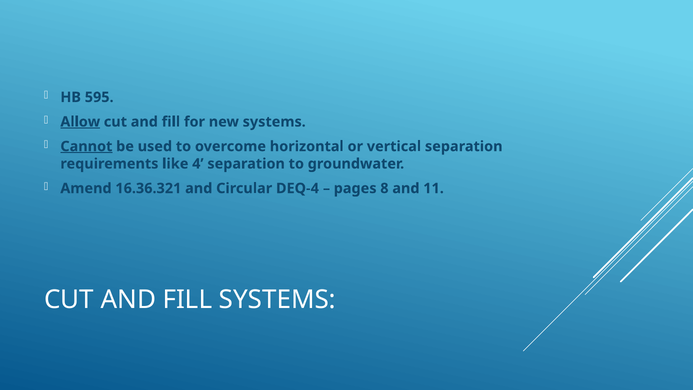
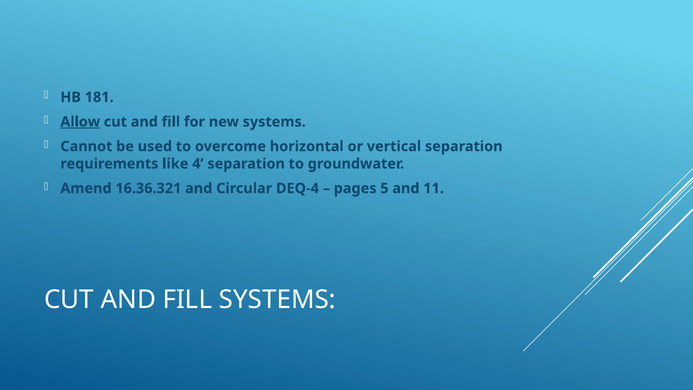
595: 595 -> 181
Cannot underline: present -> none
8: 8 -> 5
